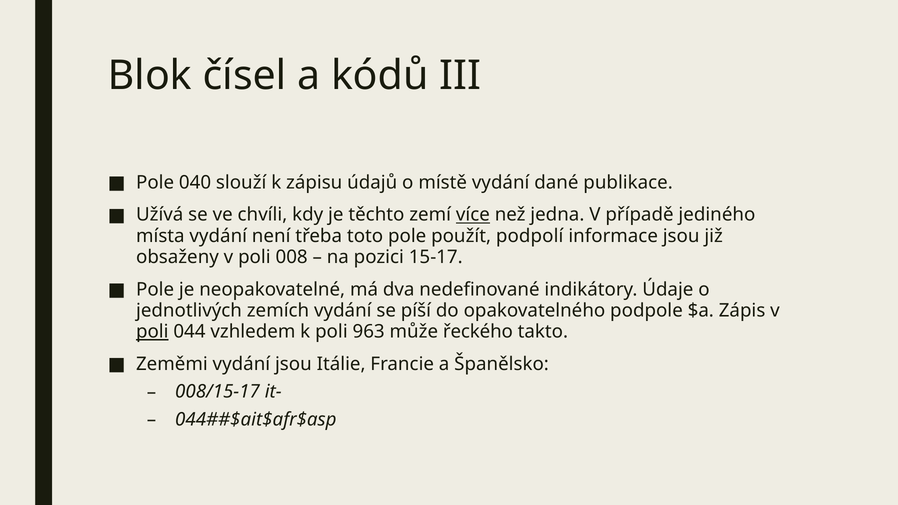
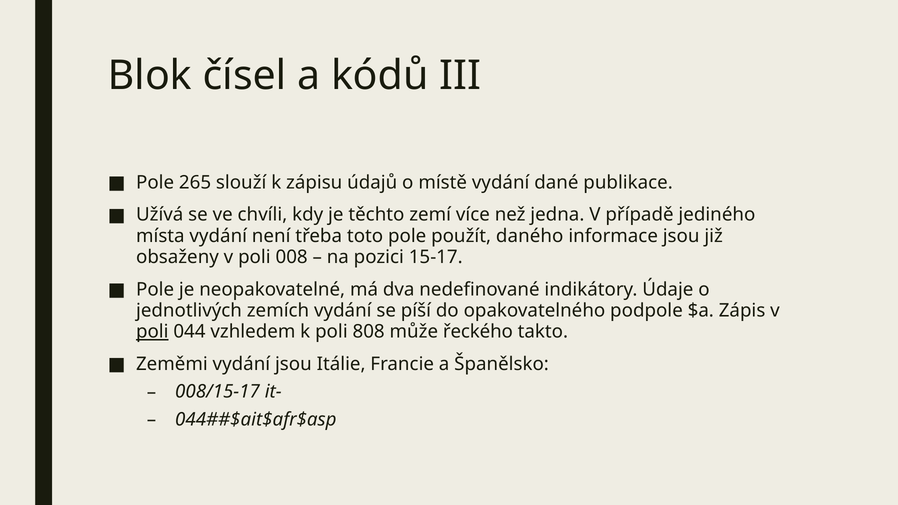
040: 040 -> 265
více underline: present -> none
podpolí: podpolí -> daného
963: 963 -> 808
